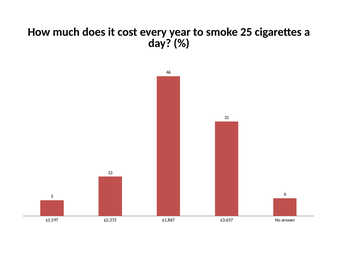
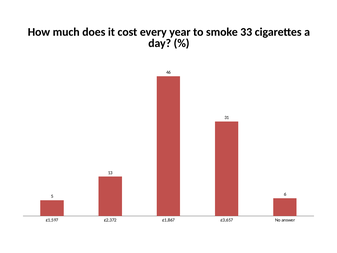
25: 25 -> 33
